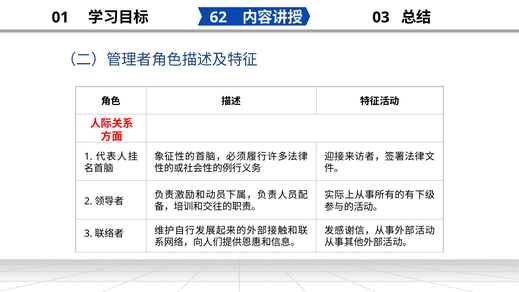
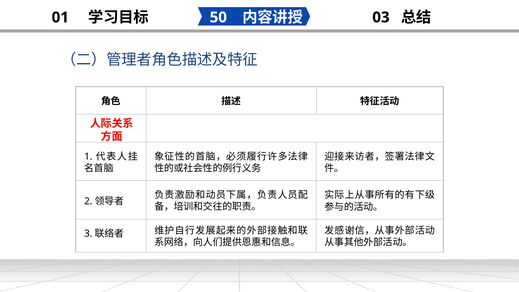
62: 62 -> 50
